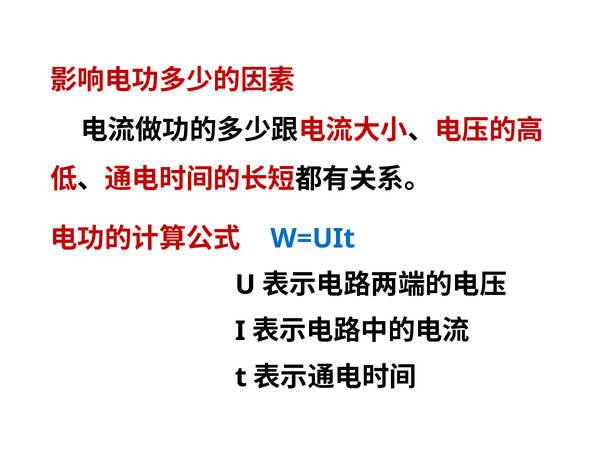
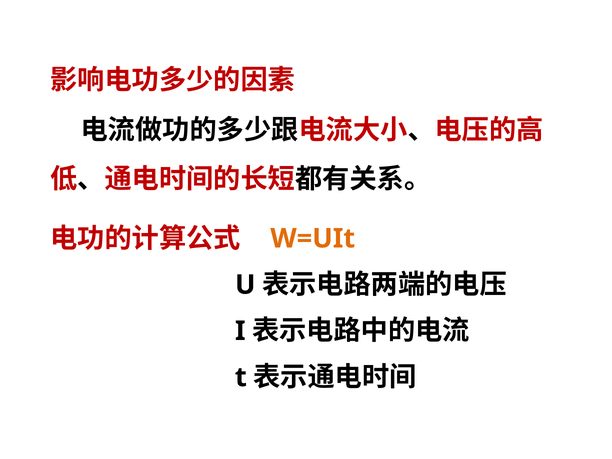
W=UIt colour: blue -> orange
